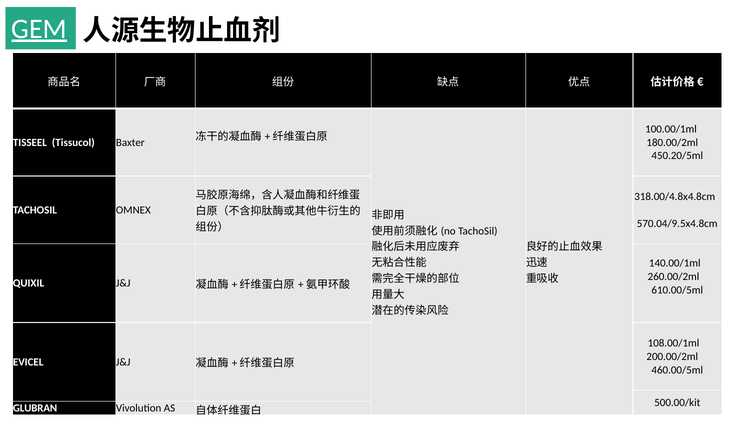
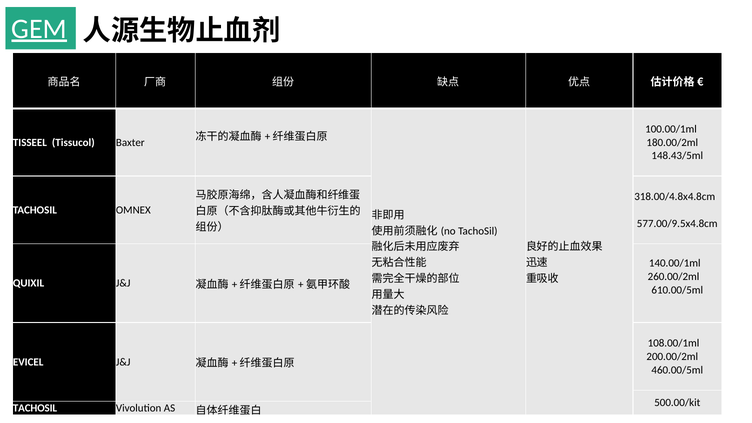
450.20/5ml: 450.20/5ml -> 148.43/5ml
570.04/9.5x4.8cm: 570.04/9.5x4.8cm -> 577.00/9.5x4.8cm
GLUBRAN at (35, 408): GLUBRAN -> TACHOSIL
